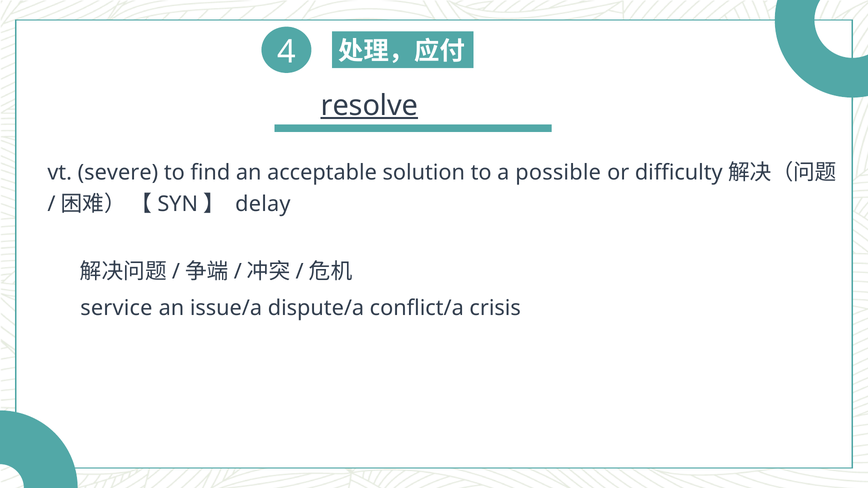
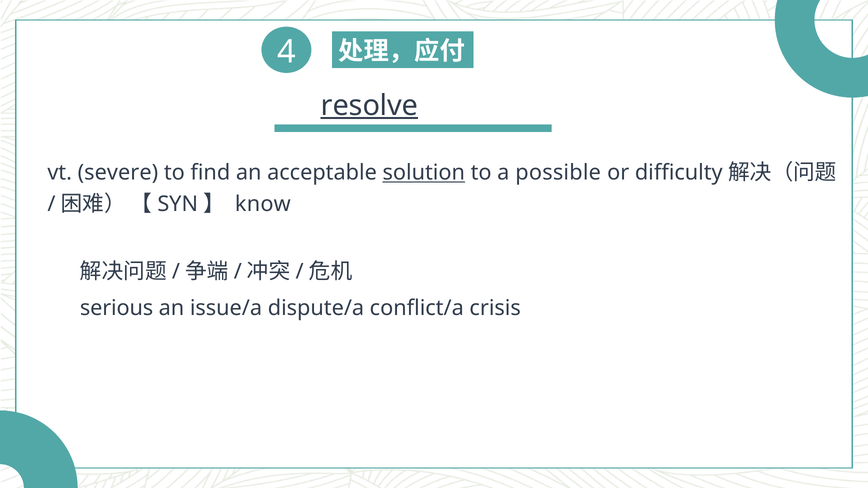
solution underline: none -> present
delay: delay -> know
service: service -> serious
